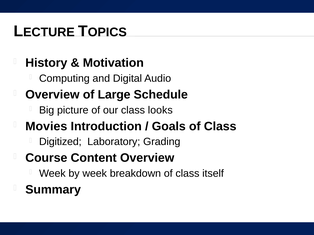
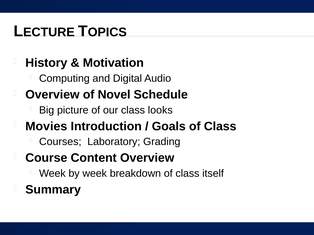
Large: Large -> Novel
Digitized: Digitized -> Courses
